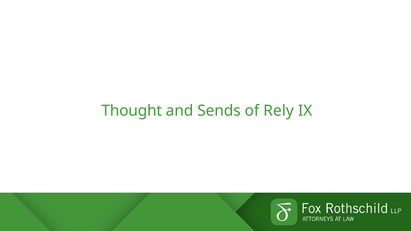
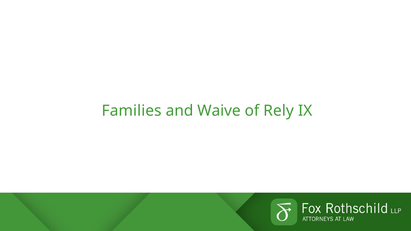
Thought: Thought -> Families
Sends: Sends -> Waive
